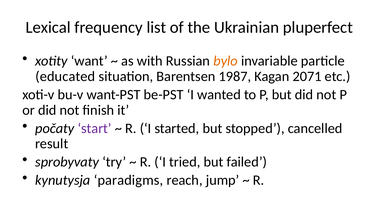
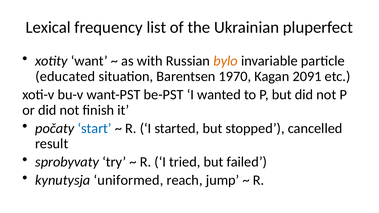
1987: 1987 -> 1970
2071: 2071 -> 2091
start colour: purple -> blue
paradigms: paradigms -> uniformed
